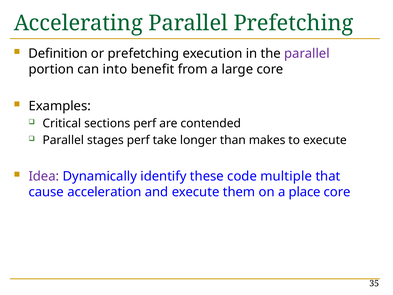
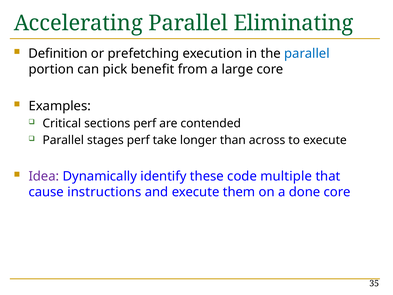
Parallel Prefetching: Prefetching -> Eliminating
parallel at (307, 54) colour: purple -> blue
into: into -> pick
makes: makes -> across
acceleration: acceleration -> instructions
place: place -> done
